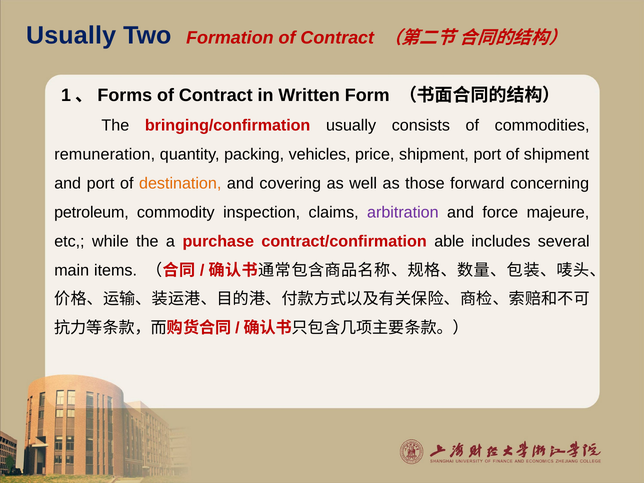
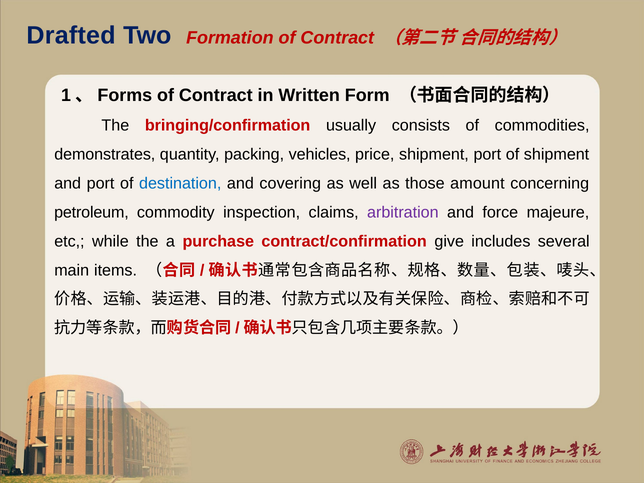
Usually at (71, 36): Usually -> Drafted
remuneration: remuneration -> demonstrates
destination colour: orange -> blue
forward: forward -> amount
able: able -> give
